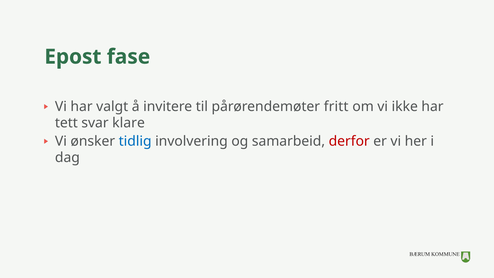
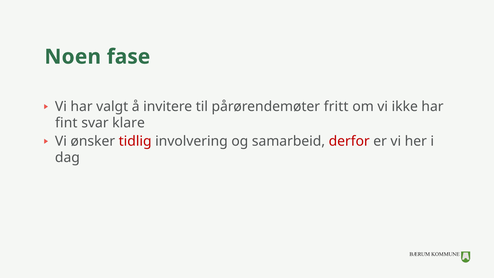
Epost: Epost -> Noen
tett: tett -> fint
tidlig colour: blue -> red
